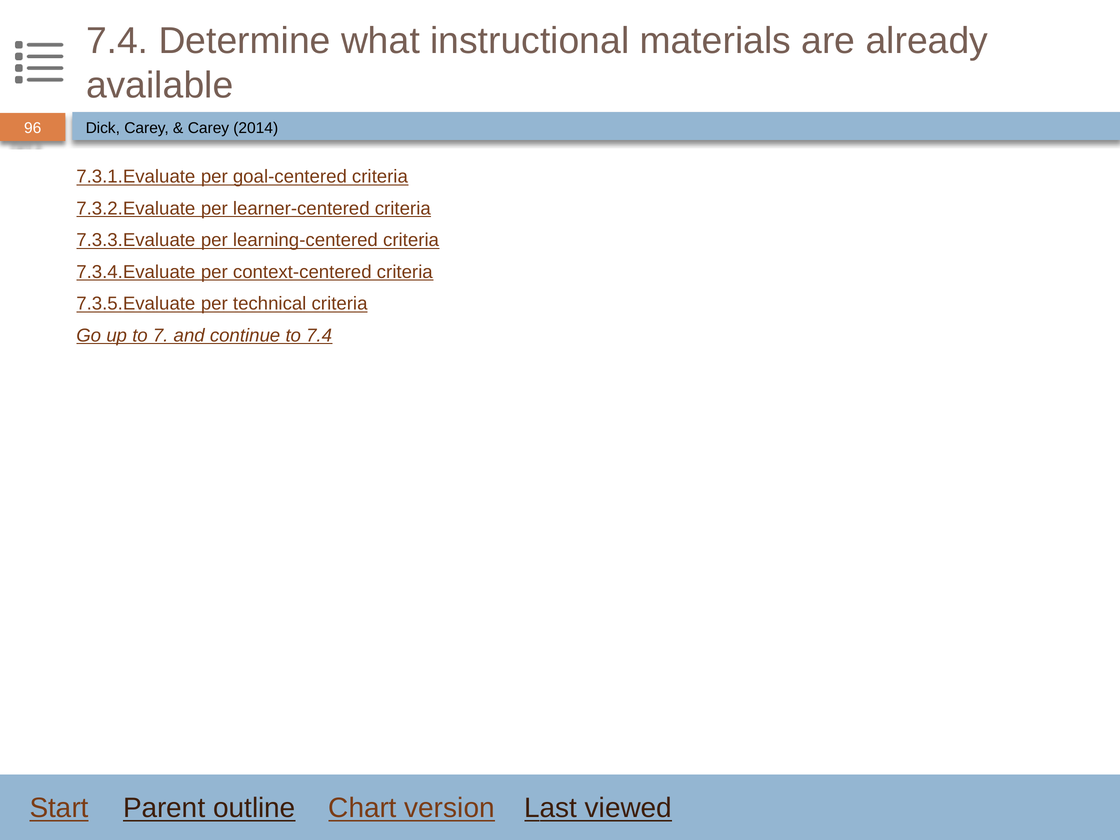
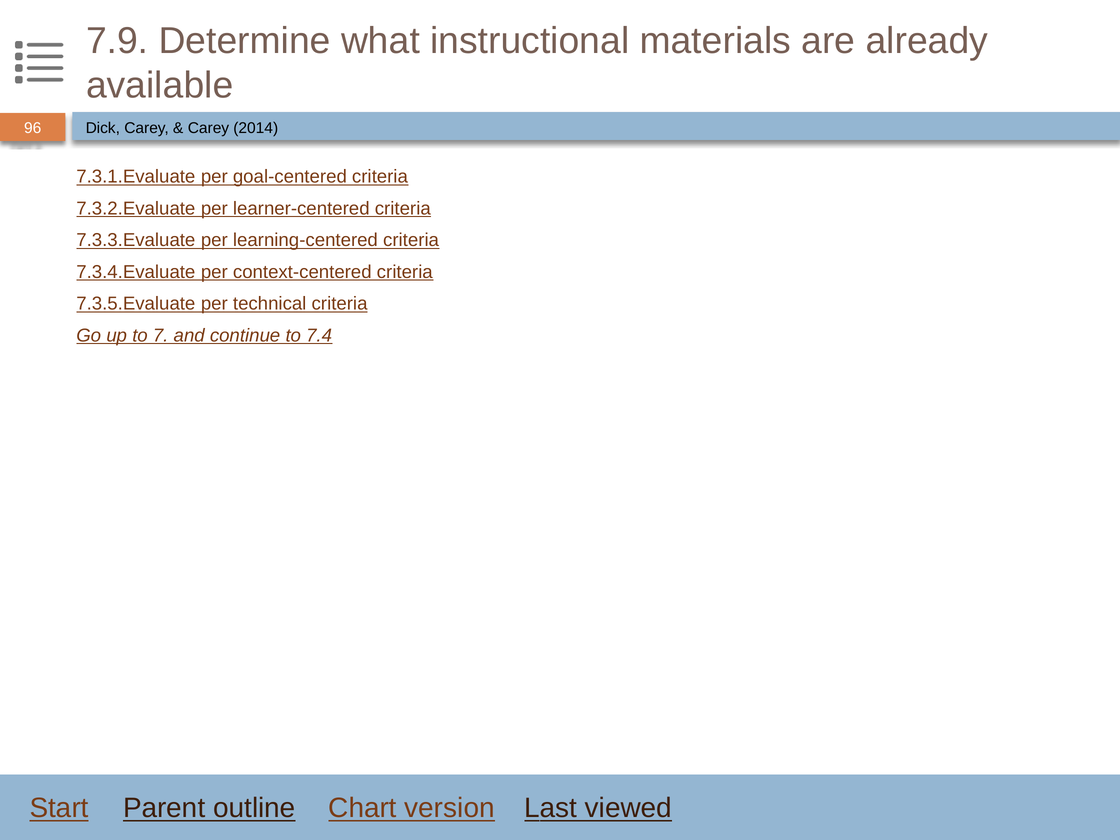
7.4 at (117, 41): 7.4 -> 7.9
